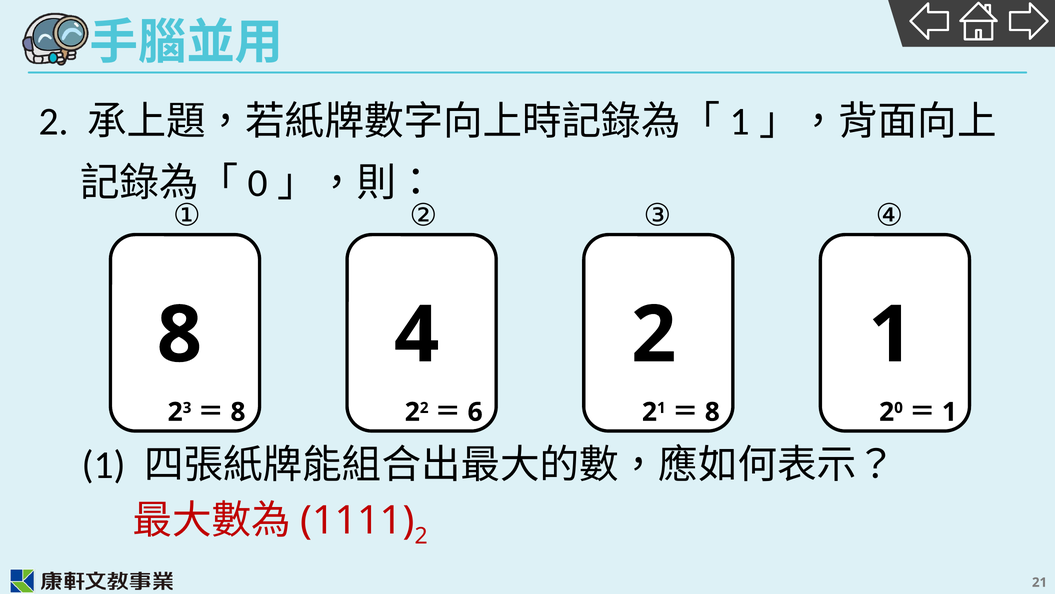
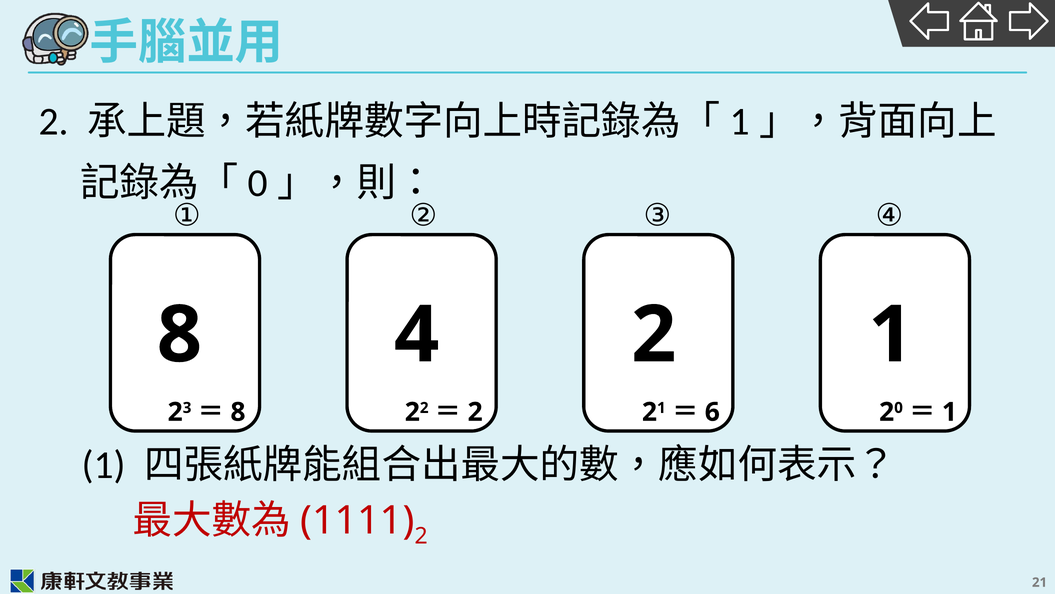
6 at (475, 412): 6 -> 2
8 at (712, 412): 8 -> 6
